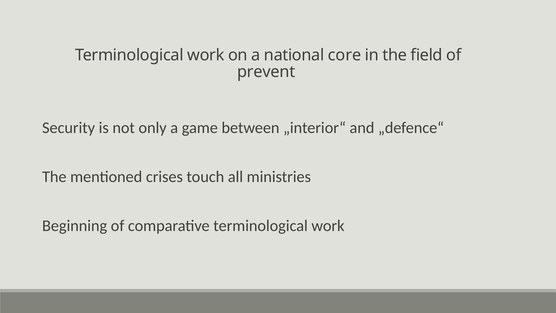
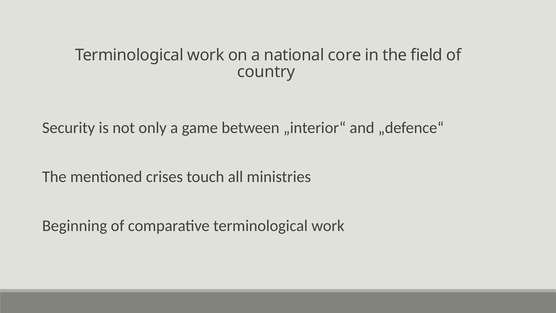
prevent: prevent -> country
